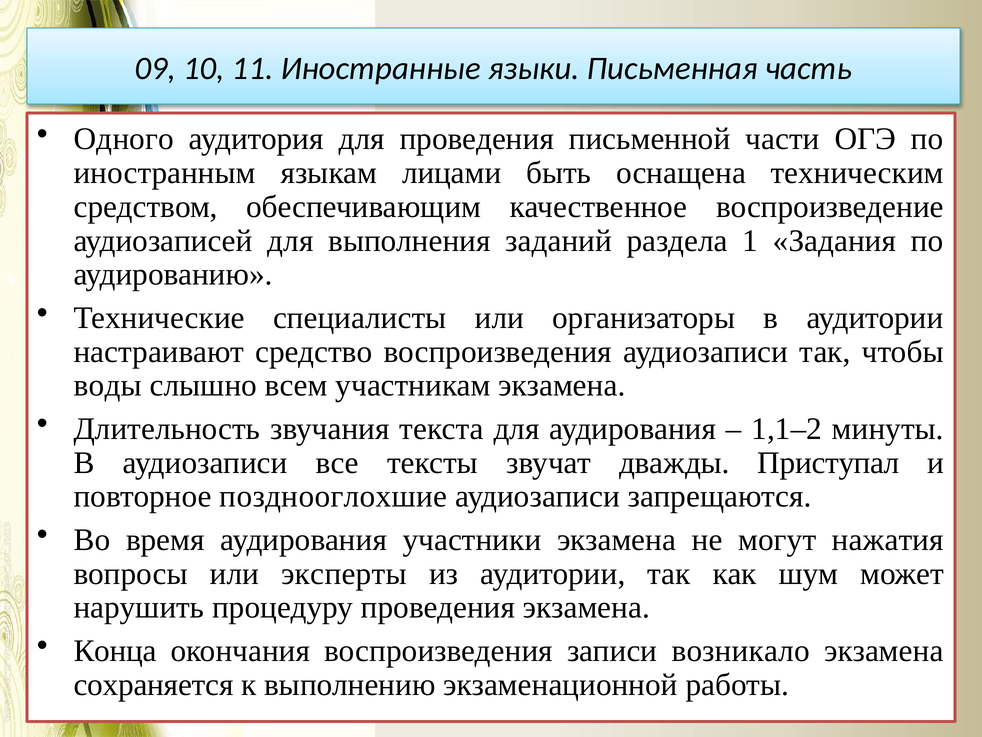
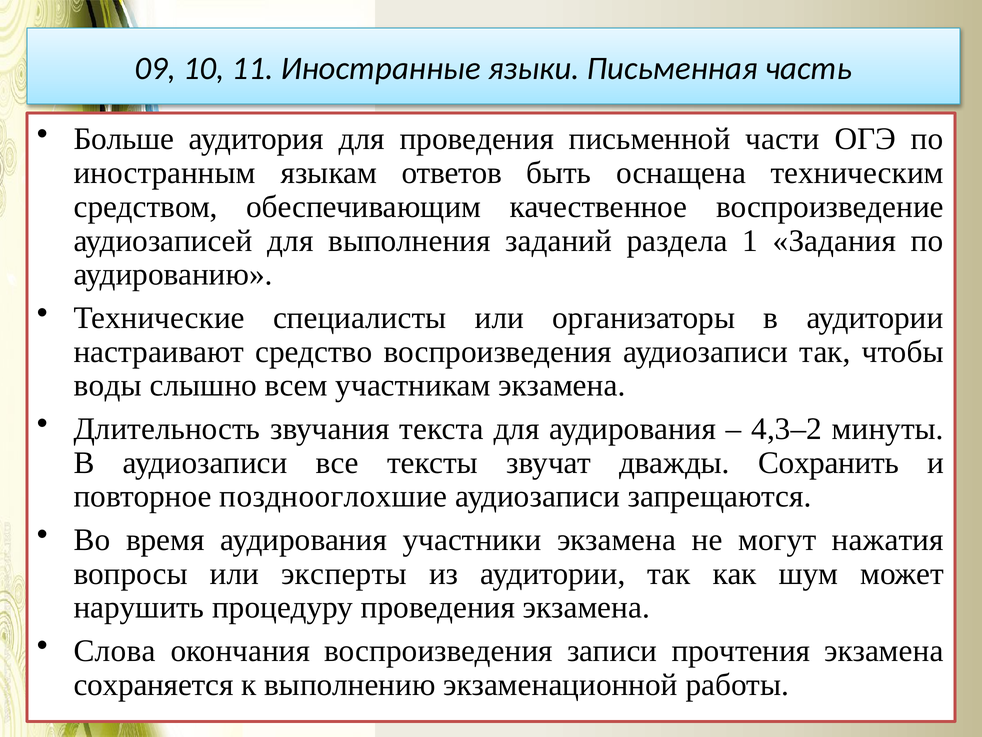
Одного: Одного -> Больше
лицами: лицами -> ответов
1,1–2: 1,1–2 -> 4,3–2
Приступал: Приступал -> Сохранить
Конца: Конца -> Слова
возникало: возникало -> прочтения
